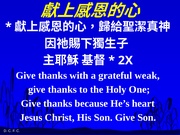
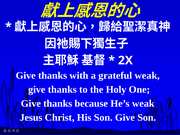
He’s heart: heart -> weak
